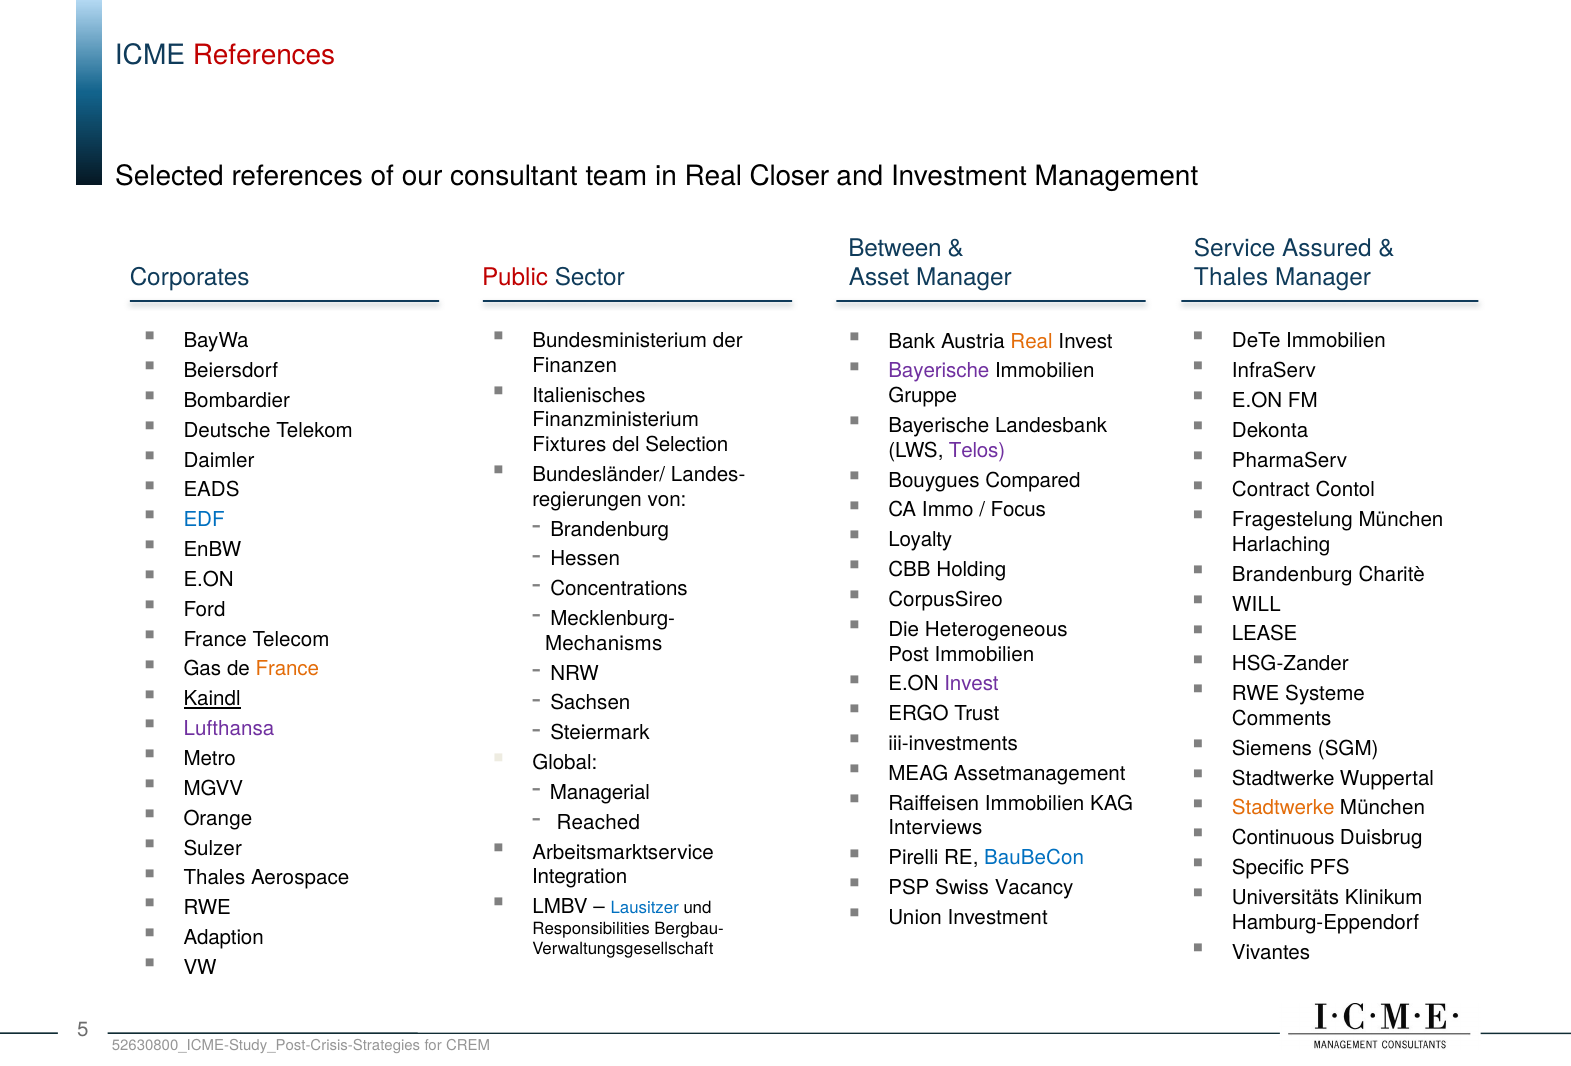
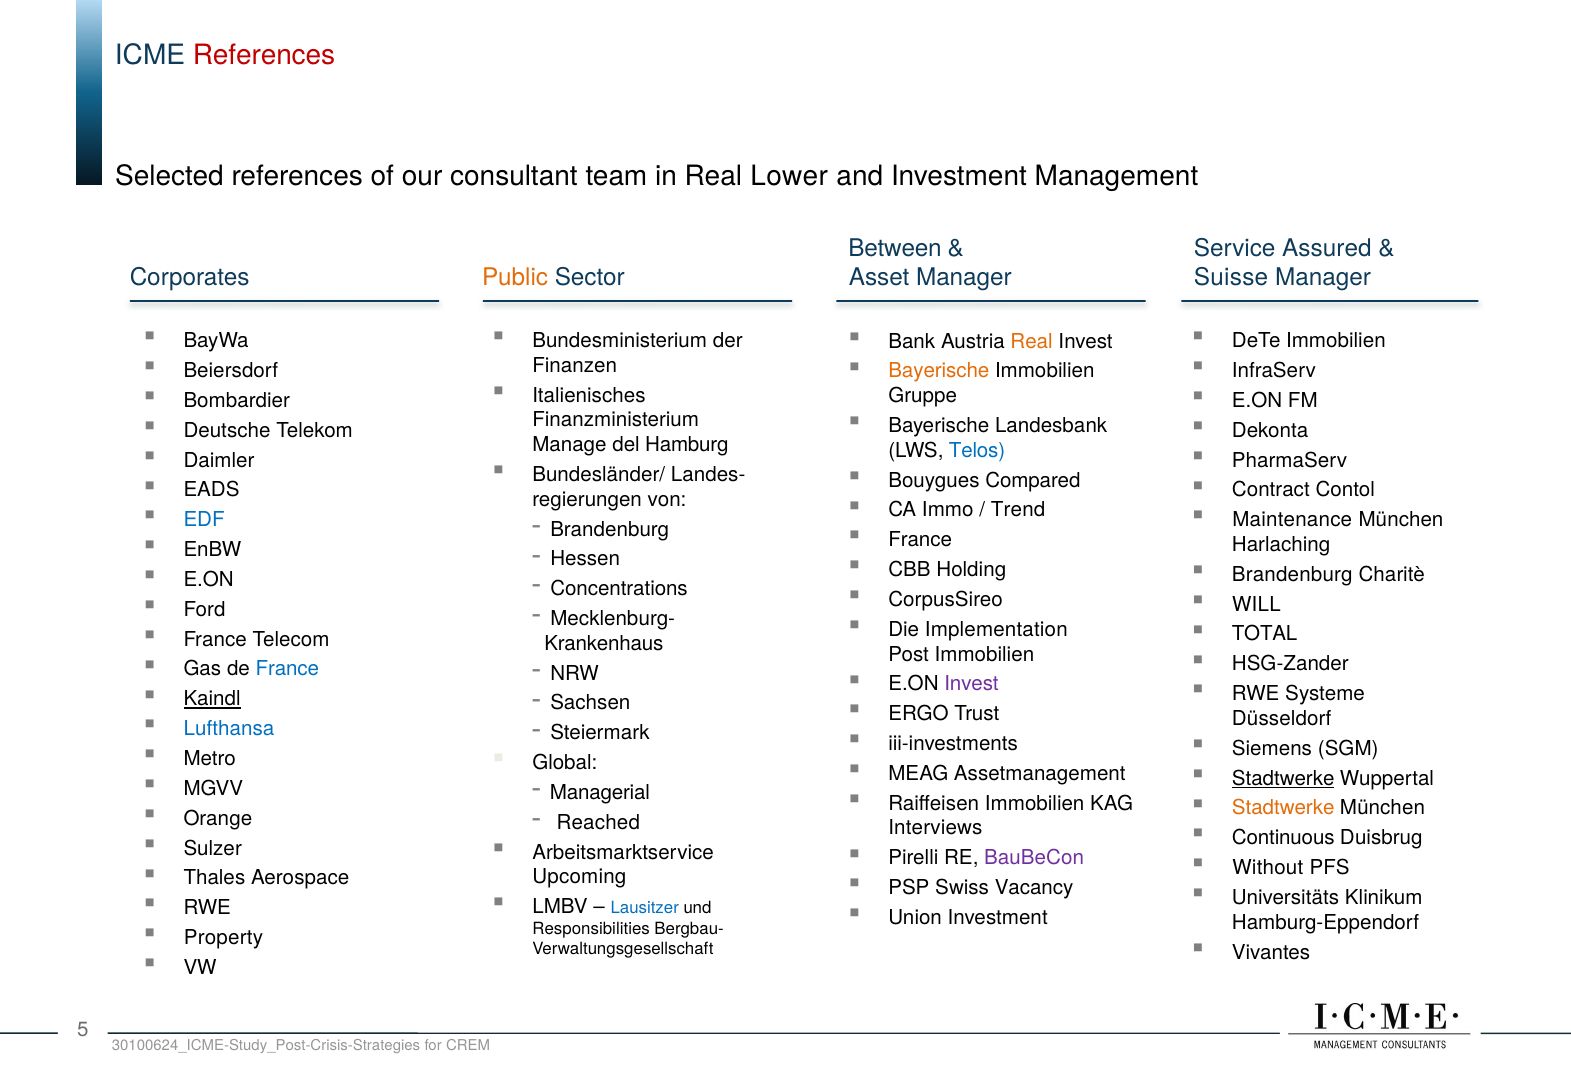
Closer: Closer -> Lower
Thales at (1231, 278): Thales -> Suisse
Public colour: red -> orange
Bayerische at (939, 371) colour: purple -> orange
Fixtures: Fixtures -> Manage
Selection: Selection -> Hamburg
Telos colour: purple -> blue
Focus: Focus -> Trend
Fragestelung: Fragestelung -> Maintenance
Loyalty at (920, 540): Loyalty -> France
Heterogeneous: Heterogeneous -> Implementation
LEASE: LEASE -> TOTAL
Mechanisms: Mechanisms -> Krankenhaus
France at (287, 669) colour: orange -> blue
Comments: Comments -> Düsseldorf
Lufthansa colour: purple -> blue
Stadtwerke at (1283, 778) underline: none -> present
BauBeCon colour: blue -> purple
Specific: Specific -> Without
Integration: Integration -> Upcoming
Adaption: Adaption -> Property
52630800_ICME-Study_Post-Crisis-Strategies: 52630800_ICME-Study_Post-Crisis-Strategies -> 30100624_ICME-Study_Post-Crisis-Strategies
